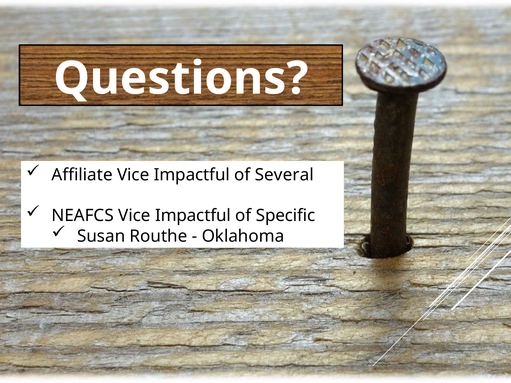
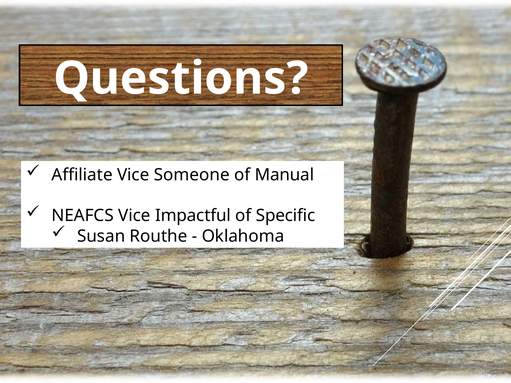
Affiliate Vice Impactful: Impactful -> Someone
Several: Several -> Manual
